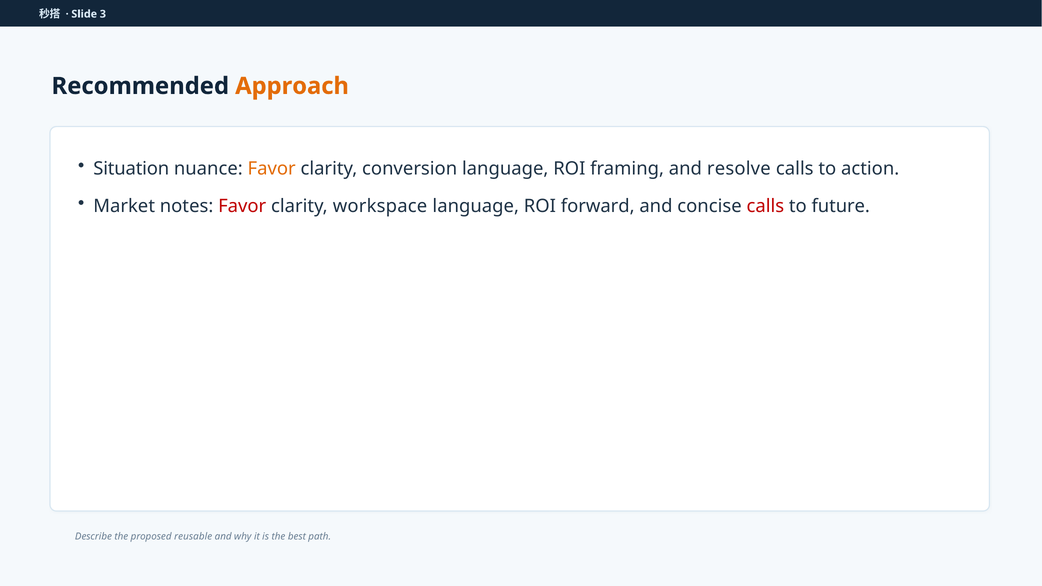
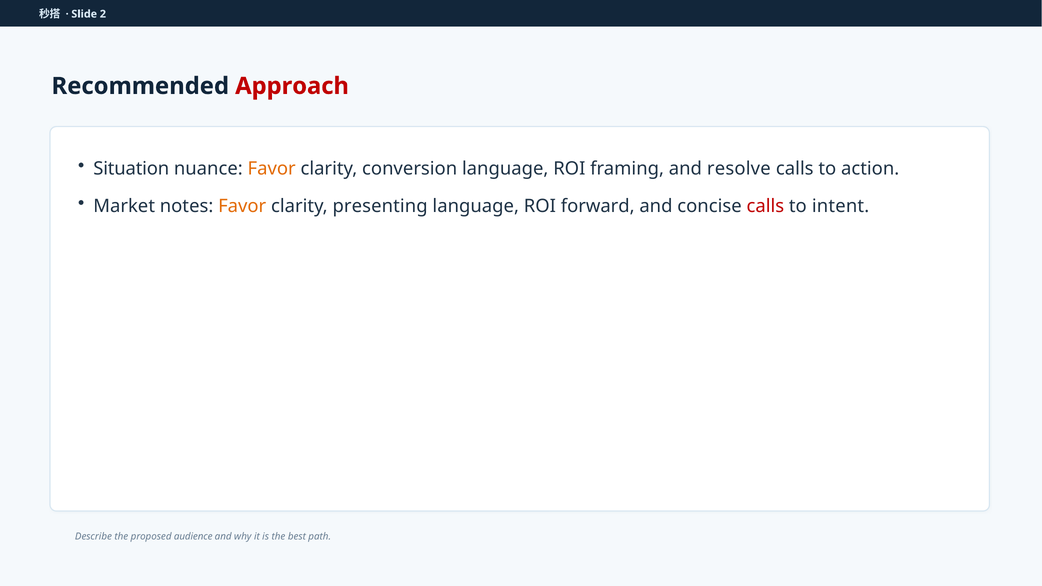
3: 3 -> 2
Approach colour: orange -> red
Favor at (242, 206) colour: red -> orange
workspace: workspace -> presenting
future: future -> intent
reusable: reusable -> audience
